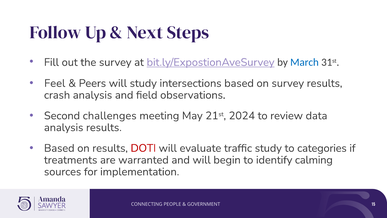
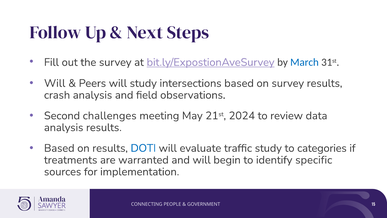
Feel at (55, 83): Feel -> Will
DOTI colour: red -> blue
calming: calming -> specific
